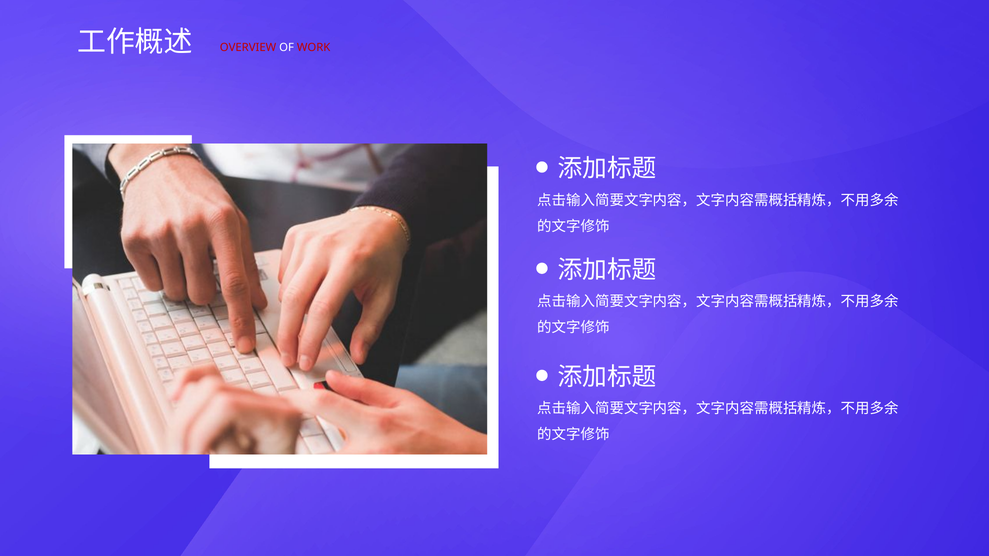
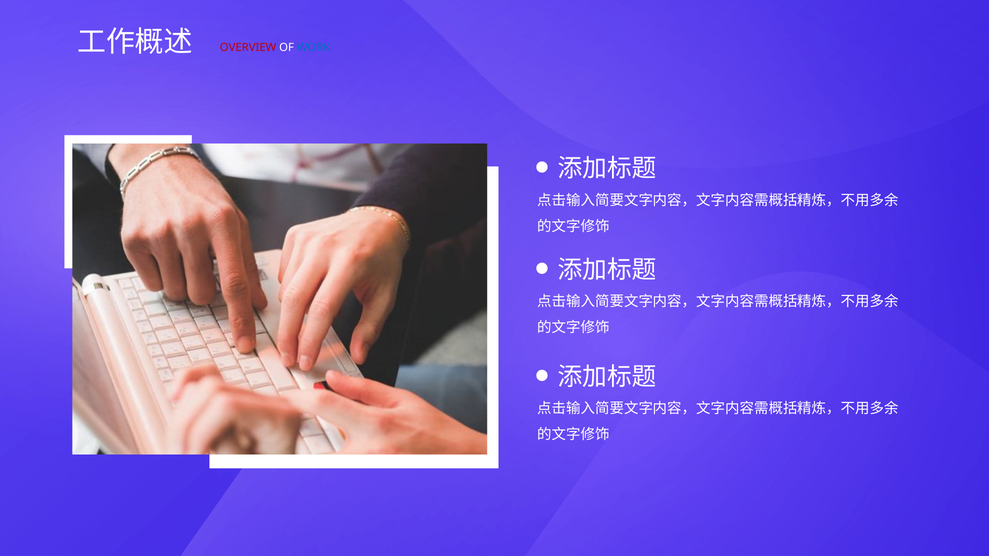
WORK colour: red -> blue
